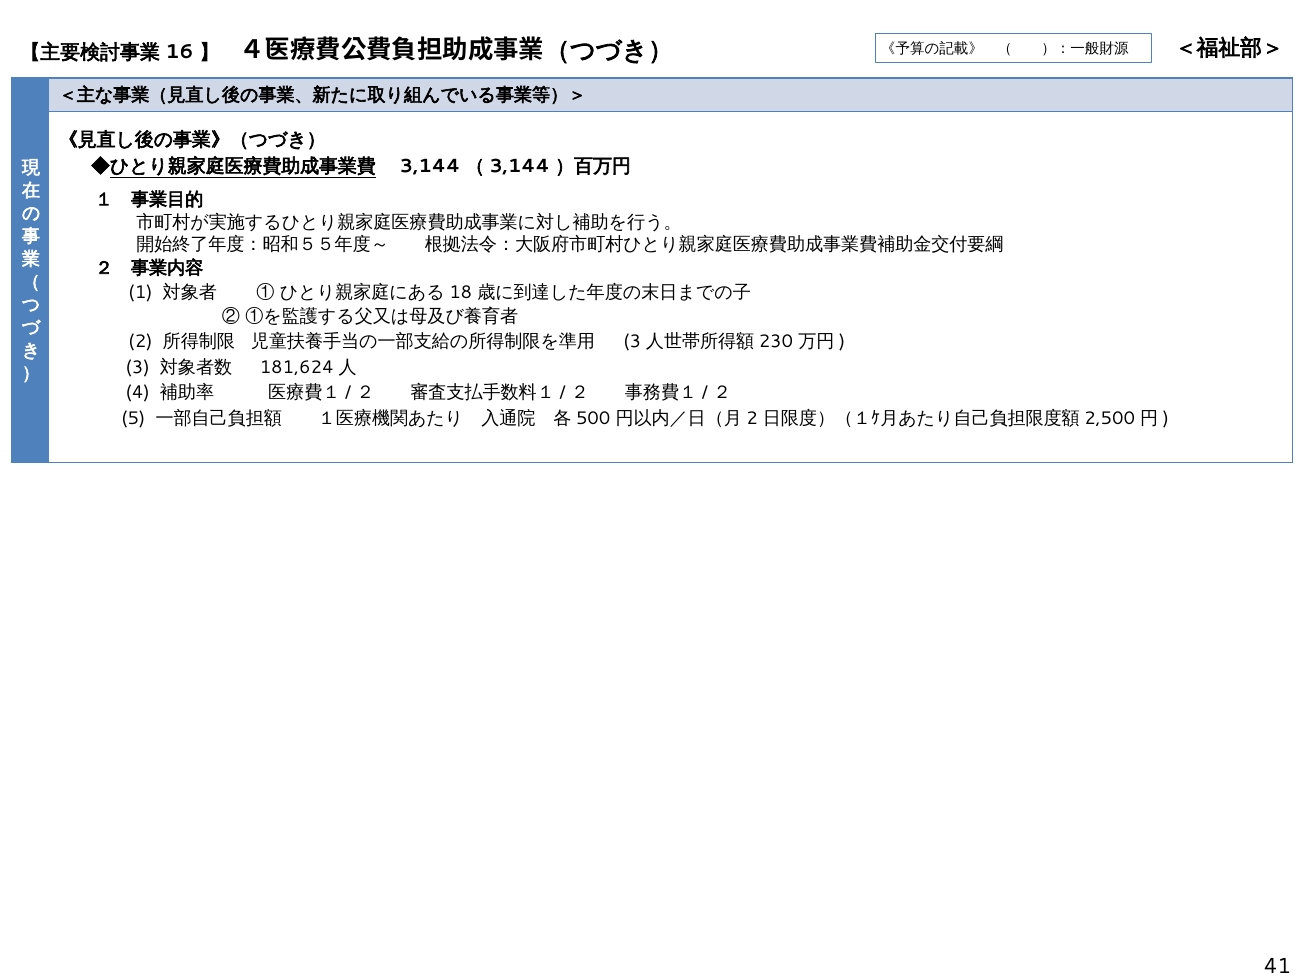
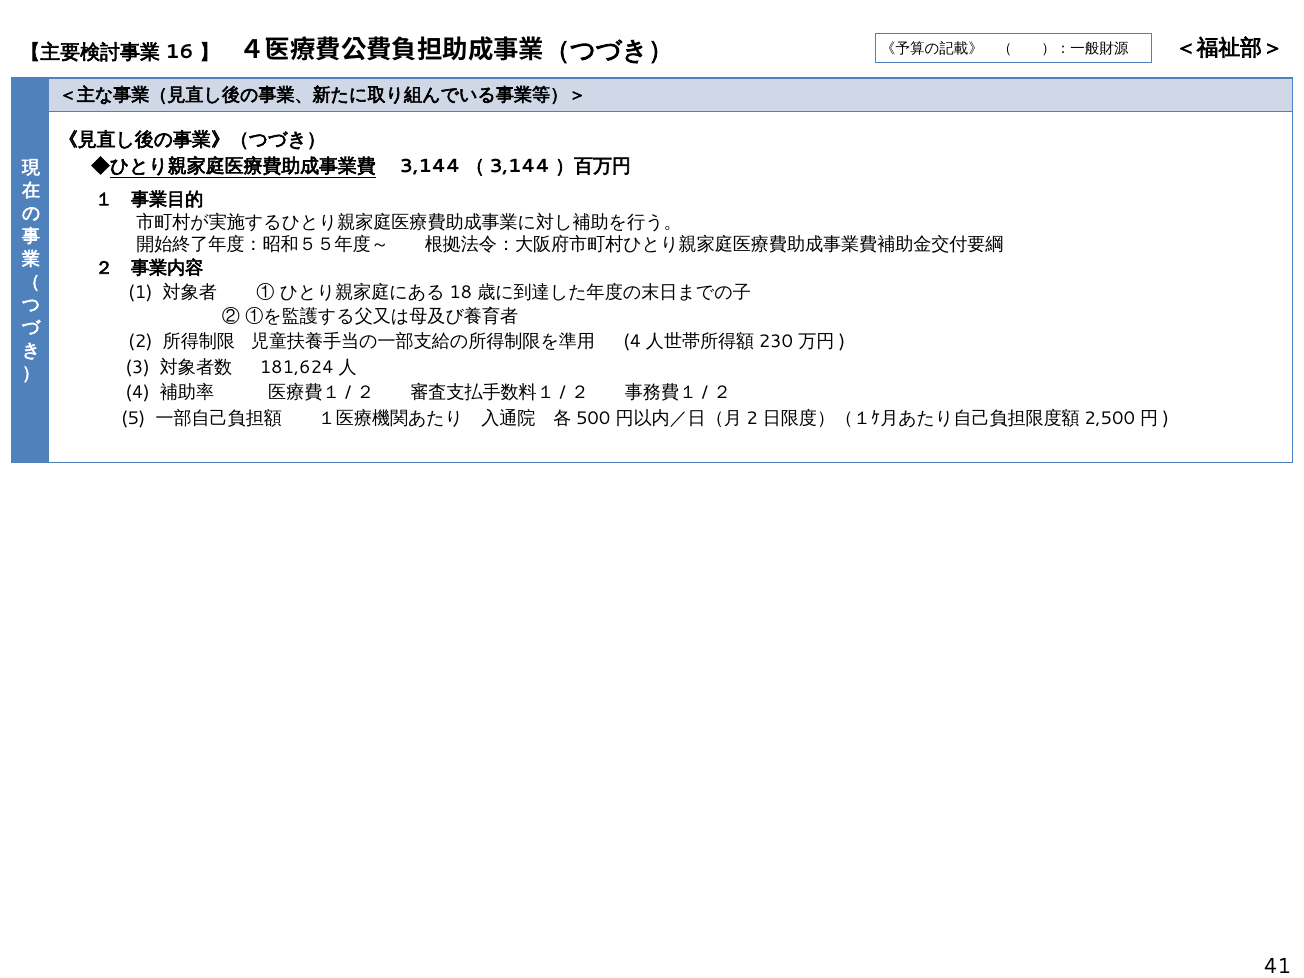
3 at (632, 341): 3 -> 4
